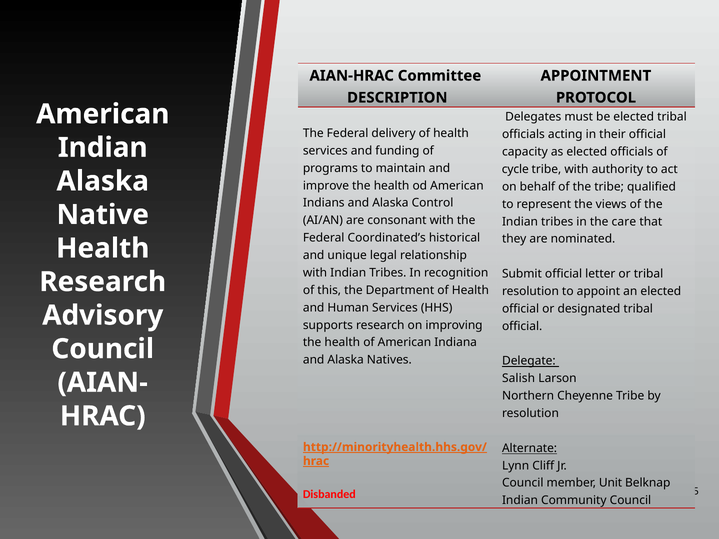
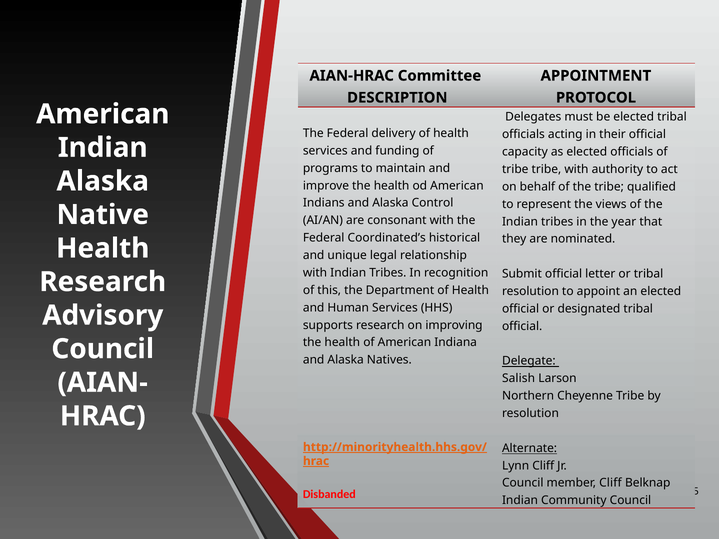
cycle at (515, 169): cycle -> tribe
care: care -> year
member Unit: Unit -> Cliff
